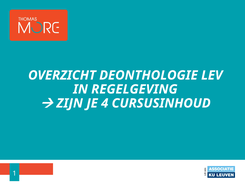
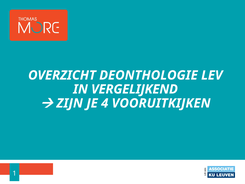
REGELGEVING: REGELGEVING -> VERGELIJKEND
CURSUSINHOUD: CURSUSINHOUD -> VOORUITKIJKEN
